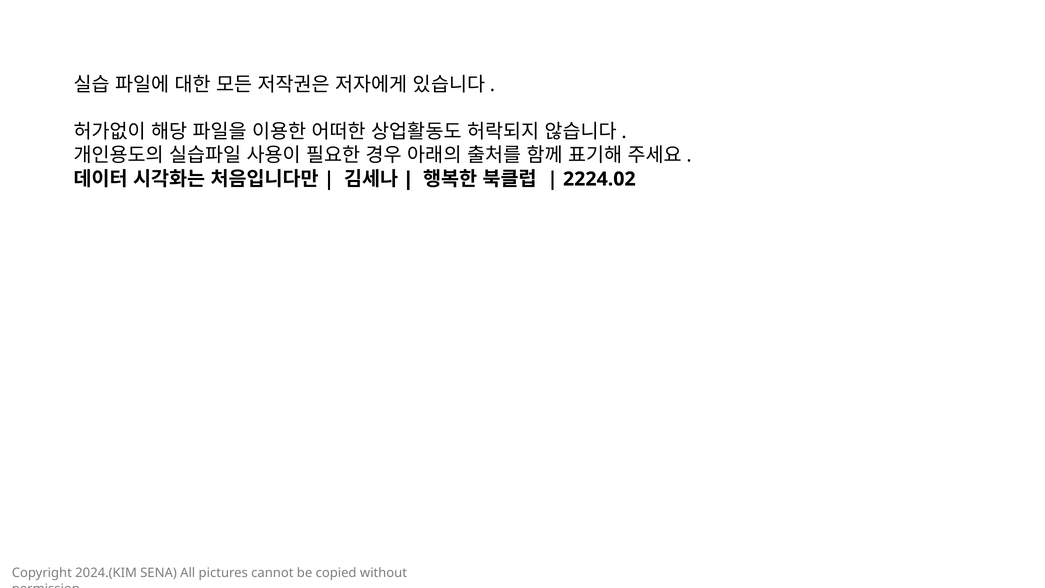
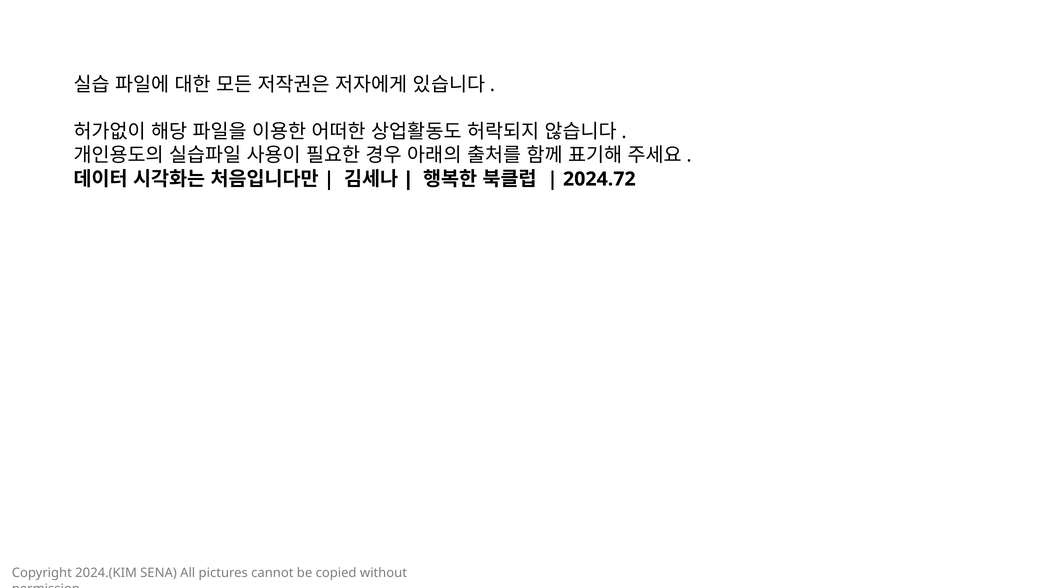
2224.02: 2224.02 -> 2024.72
